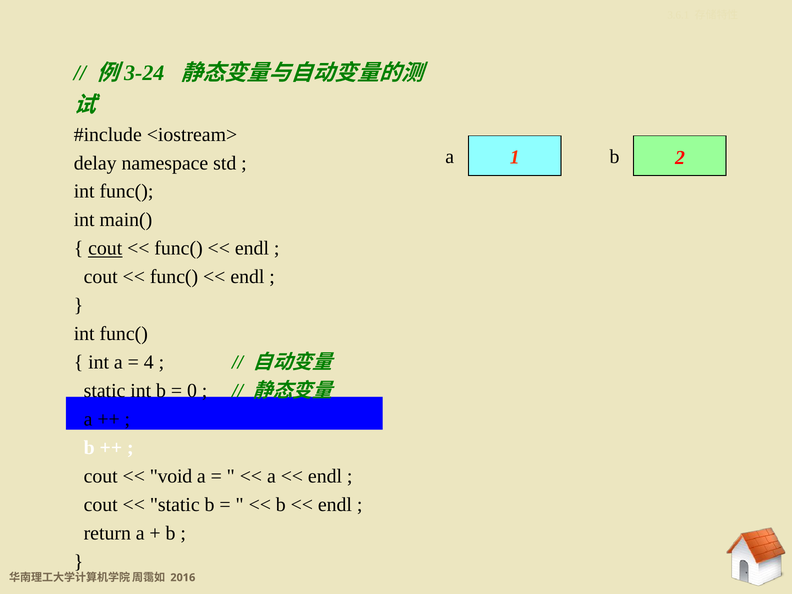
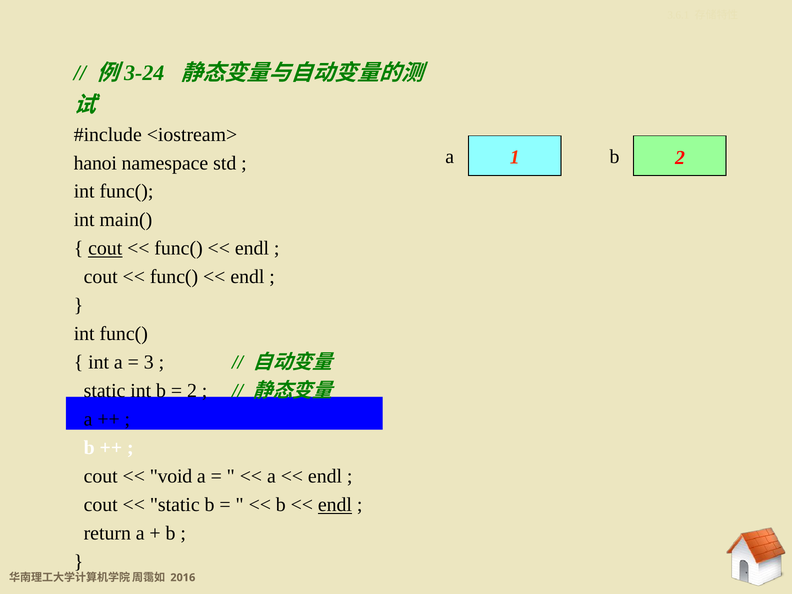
delay: delay -> hanoi
4: 4 -> 3
0 at (192, 391): 0 -> 2
endl at (335, 505) underline: none -> present
